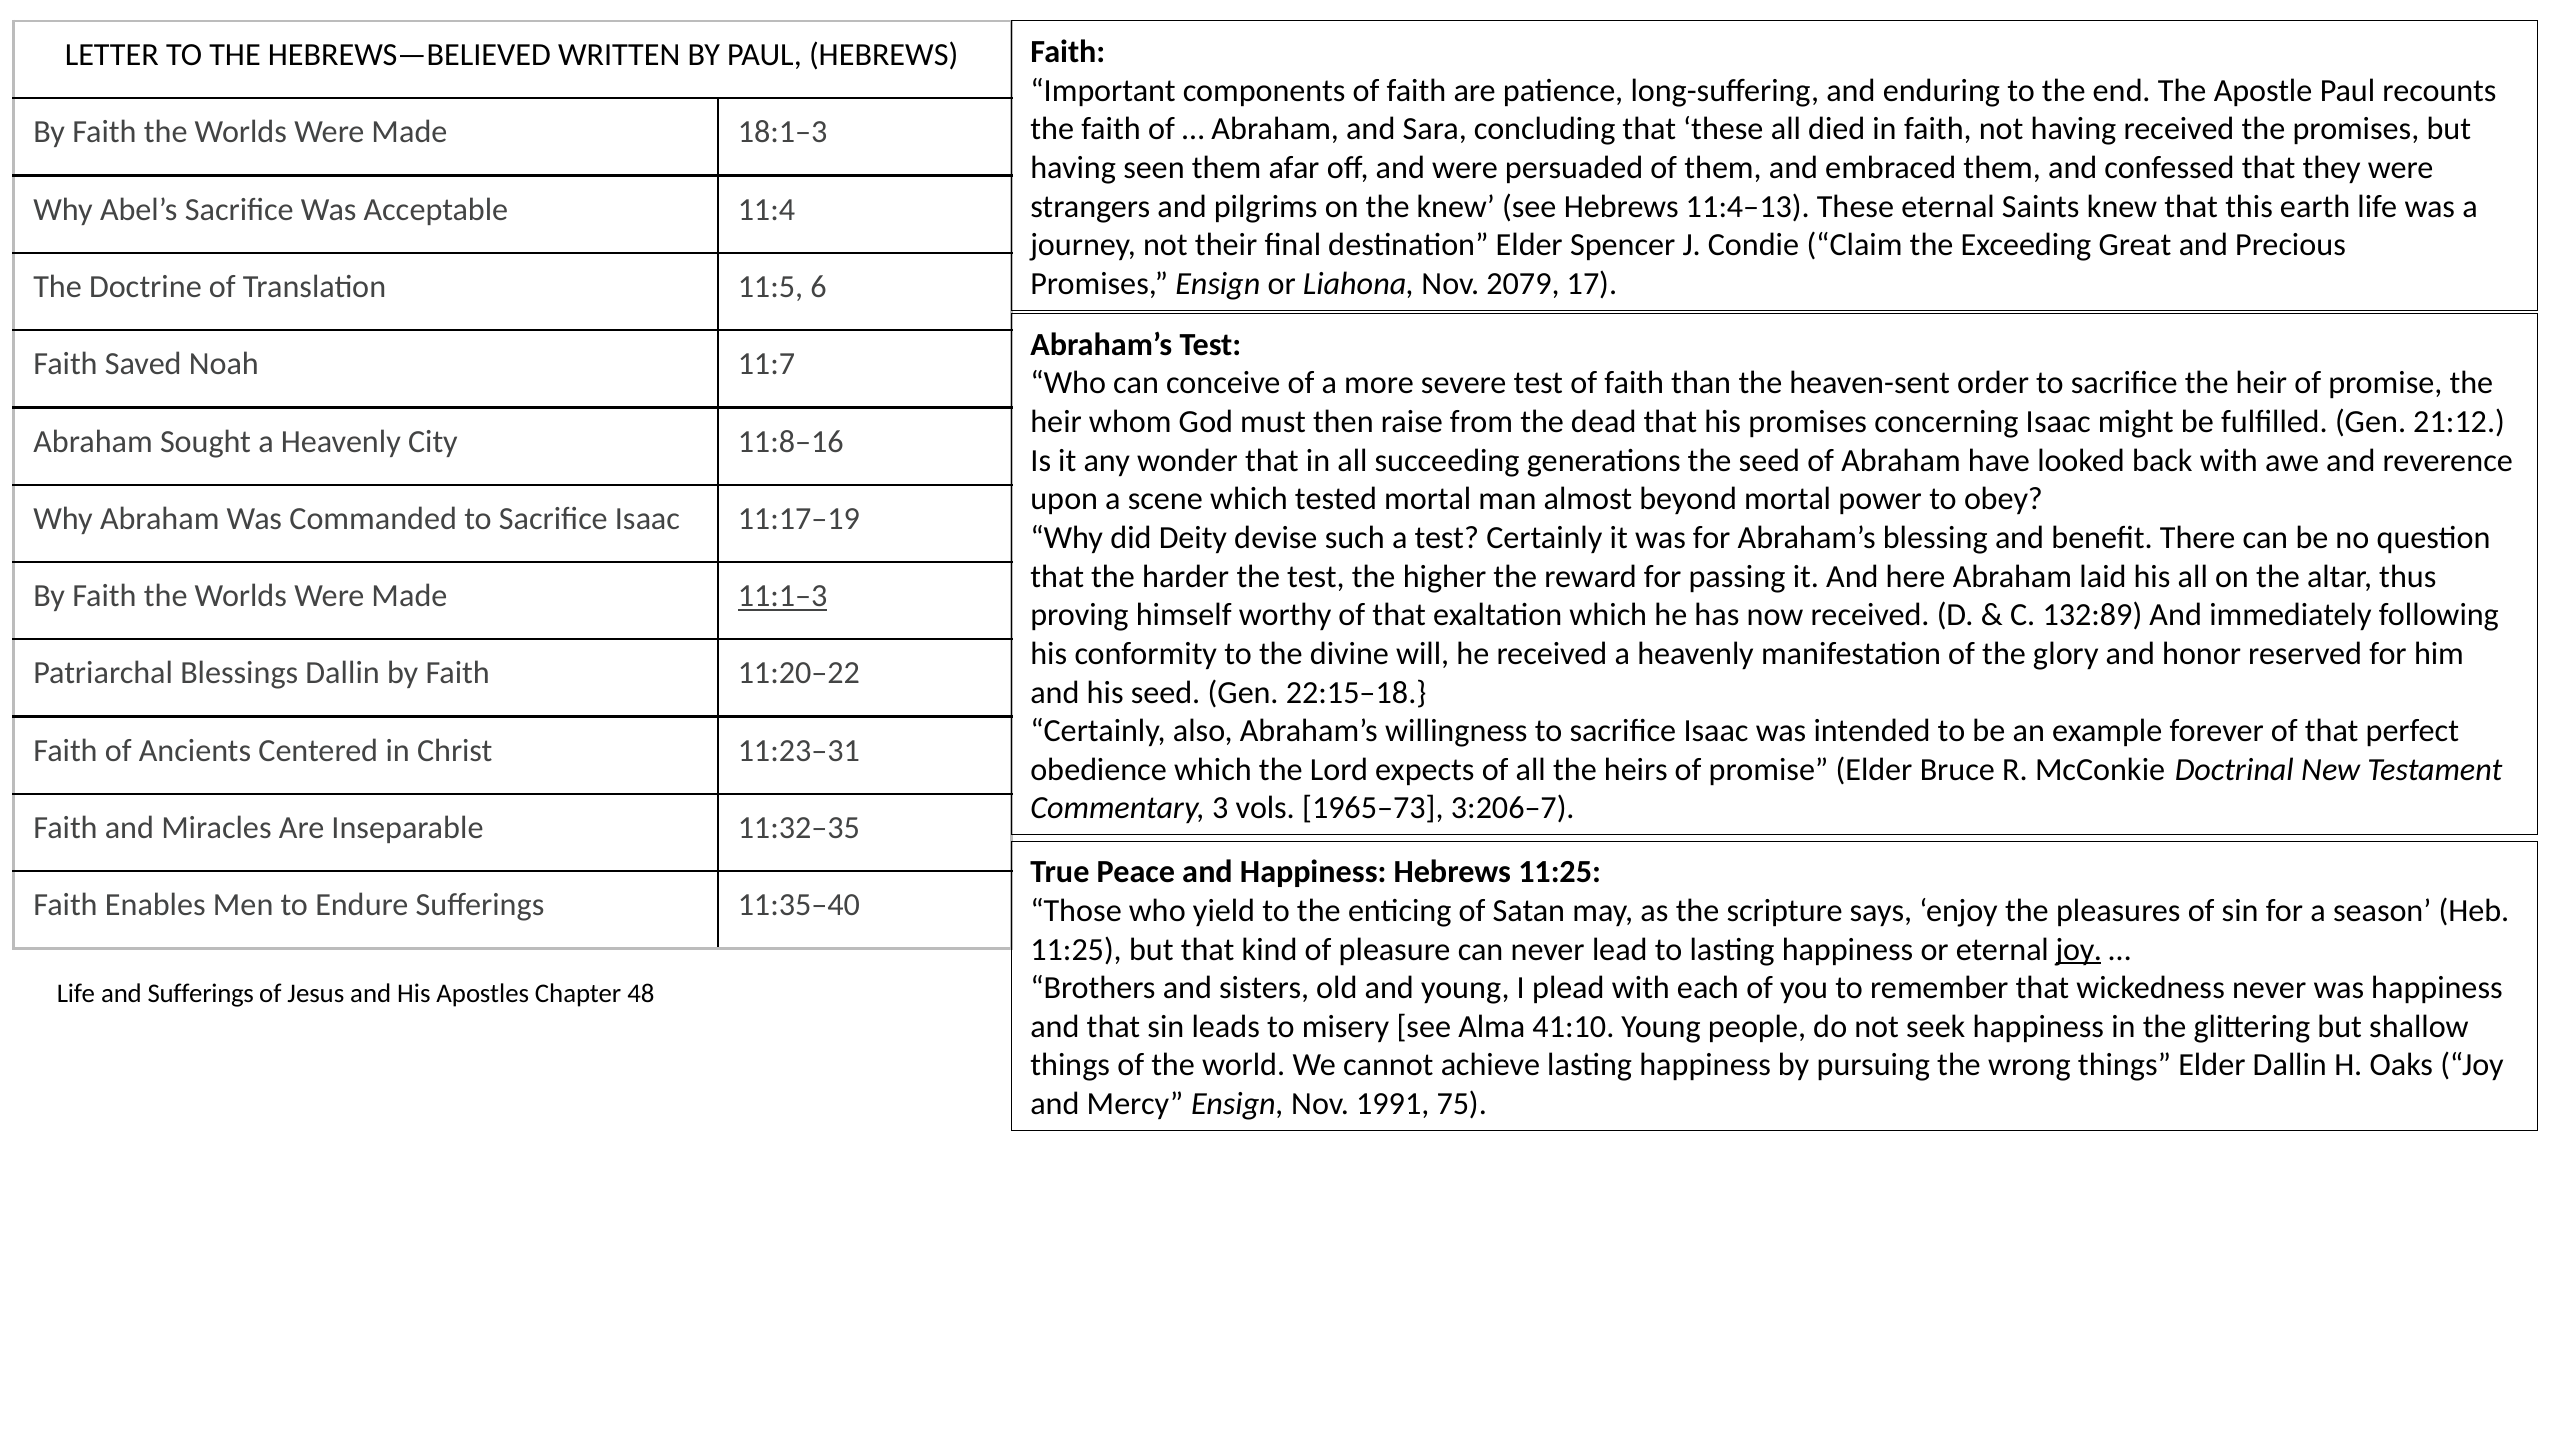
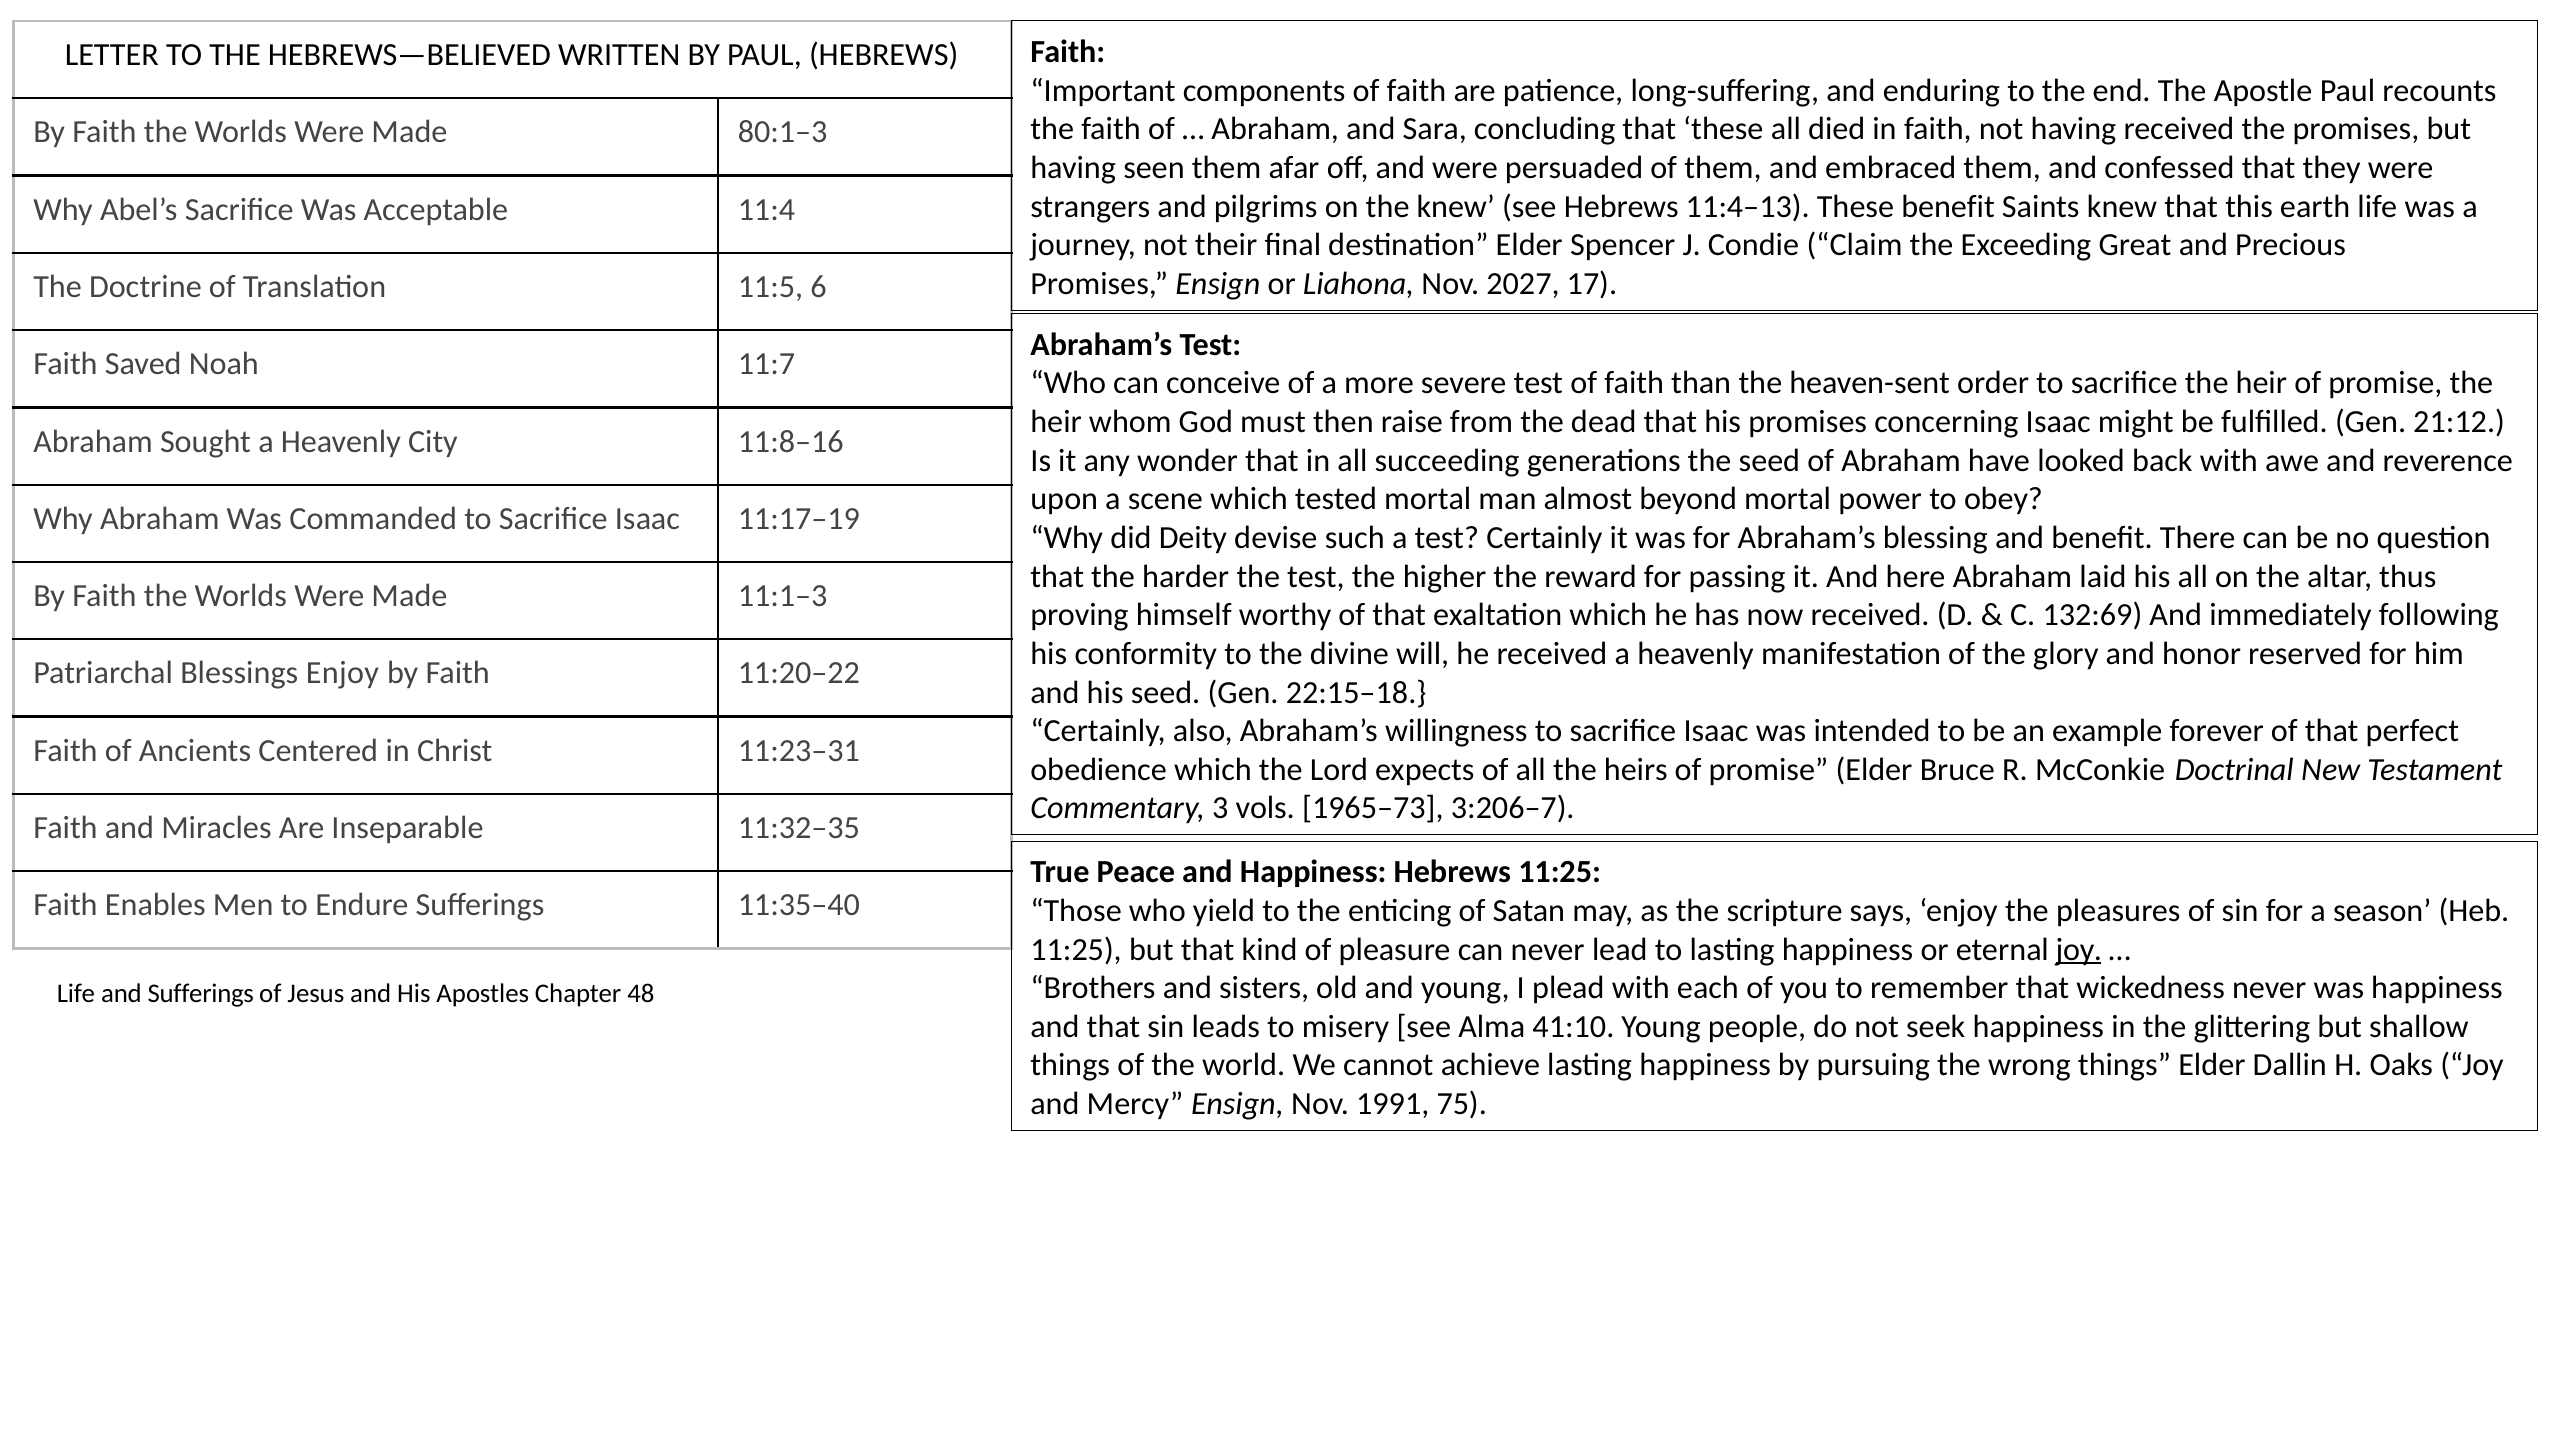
18:1–3: 18:1–3 -> 80:1–3
These eternal: eternal -> benefit
2079: 2079 -> 2027
11:1–3 underline: present -> none
132:89: 132:89 -> 132:69
Blessings Dallin: Dallin -> Enjoy
